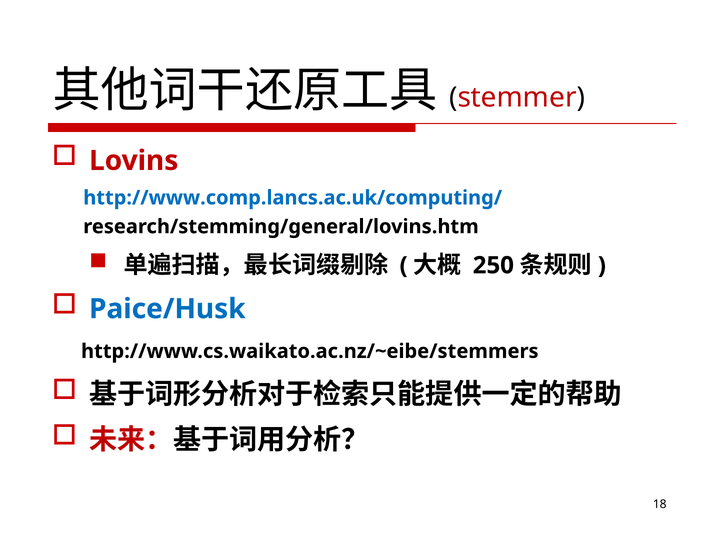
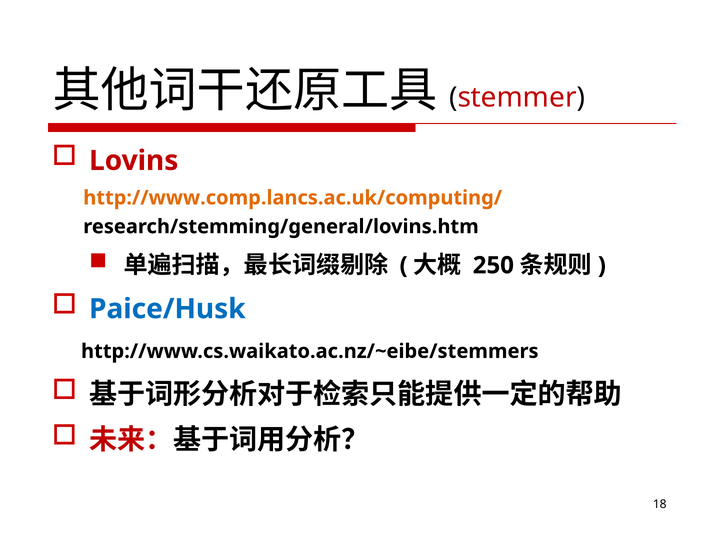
http://www.comp.lancs.ac.uk/computing/ colour: blue -> orange
